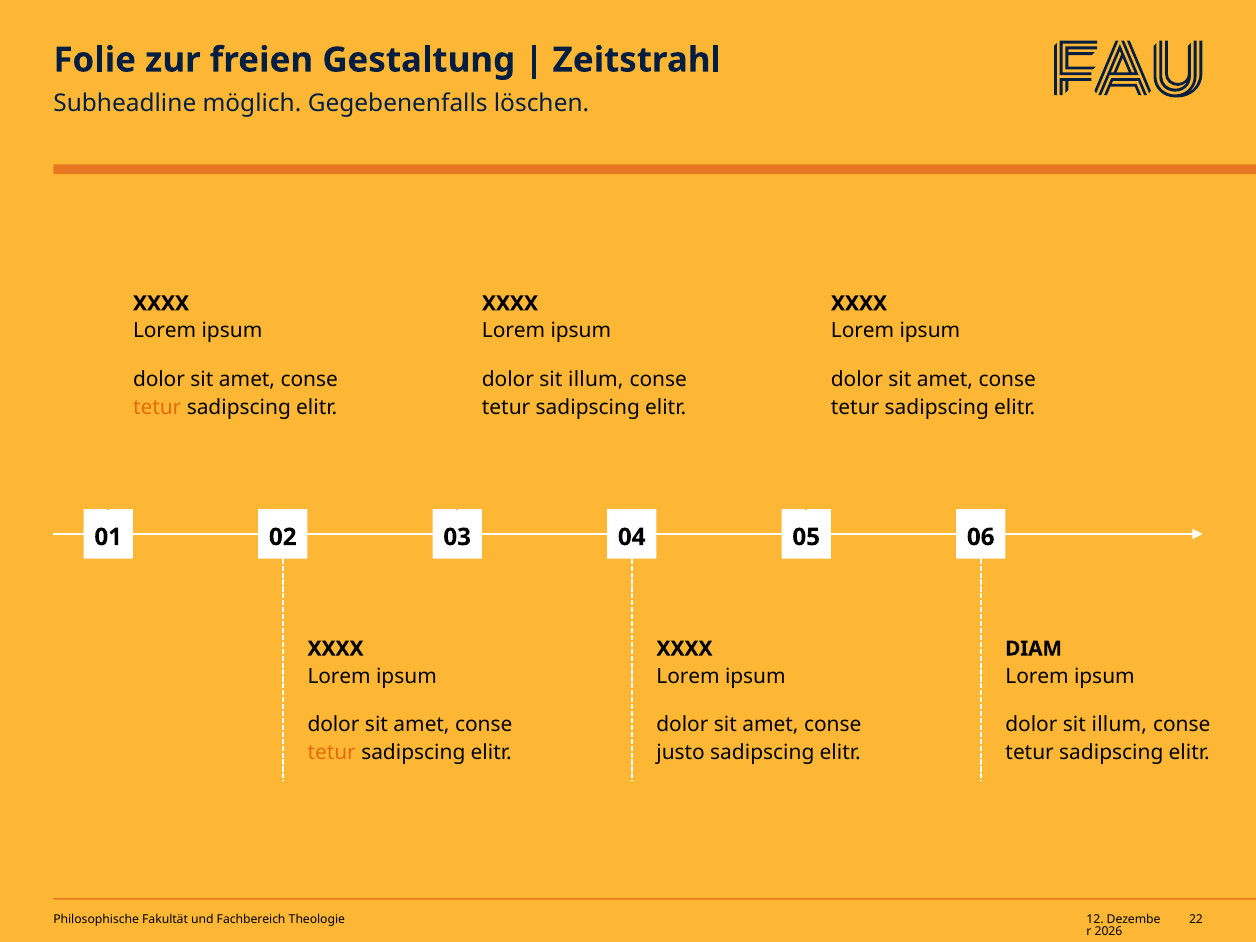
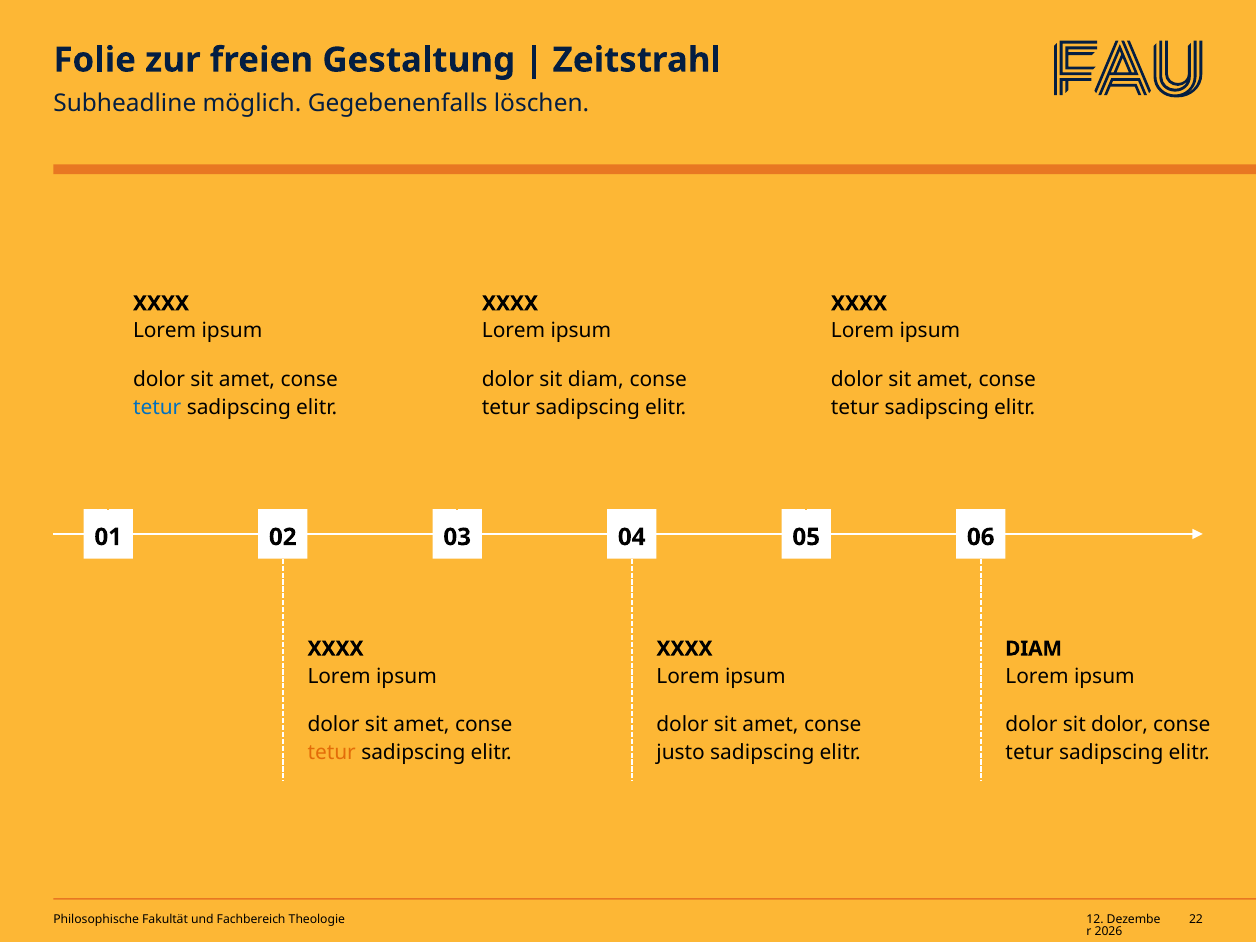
illum at (596, 380): illum -> diam
tetur at (157, 407) colour: orange -> blue
illum at (1119, 725): illum -> dolor
